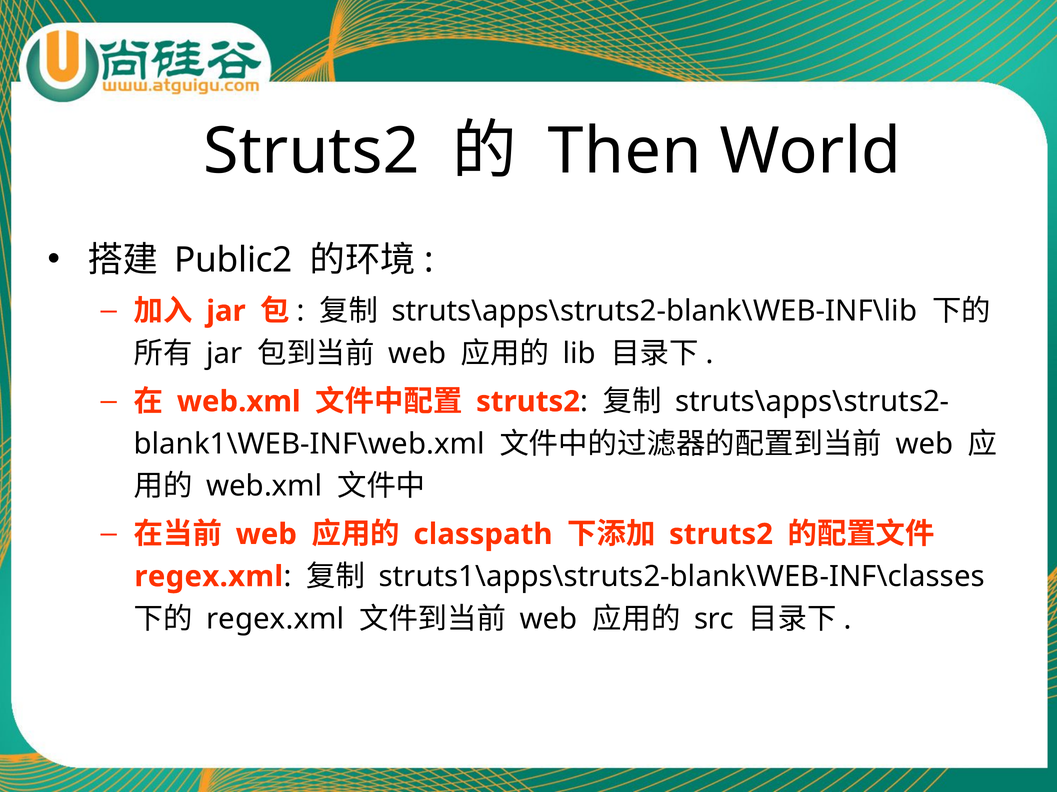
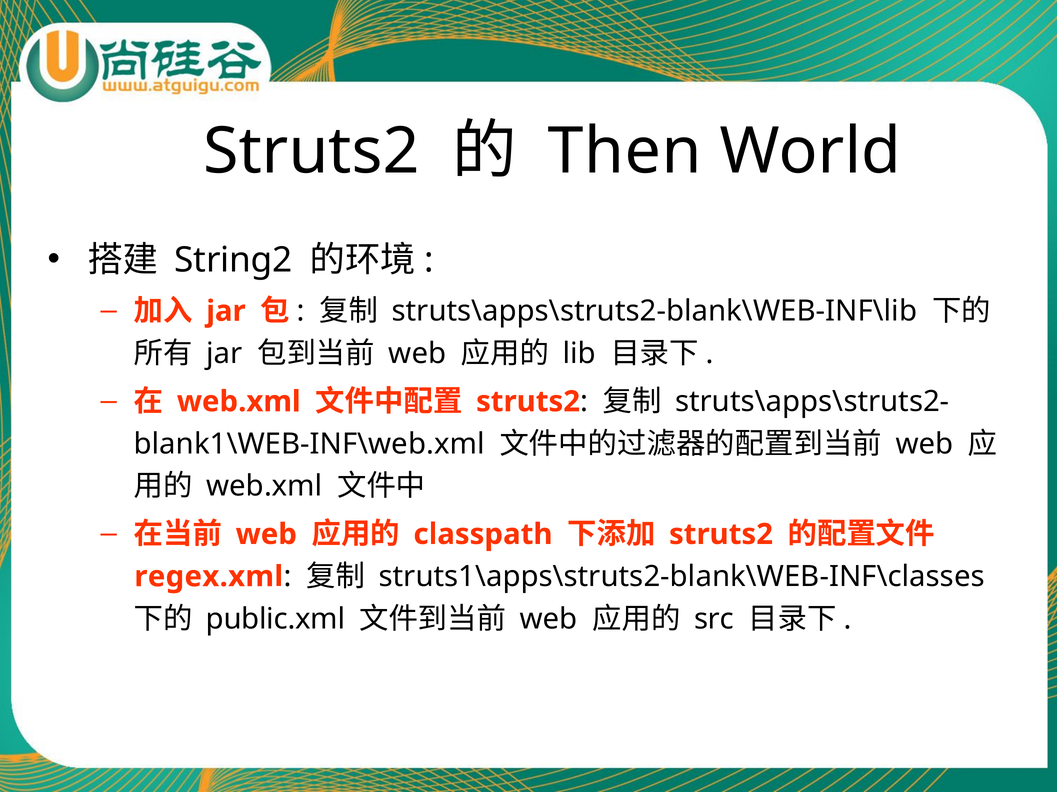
Public2: Public2 -> String2
regex.xml at (275, 619): regex.xml -> public.xml
